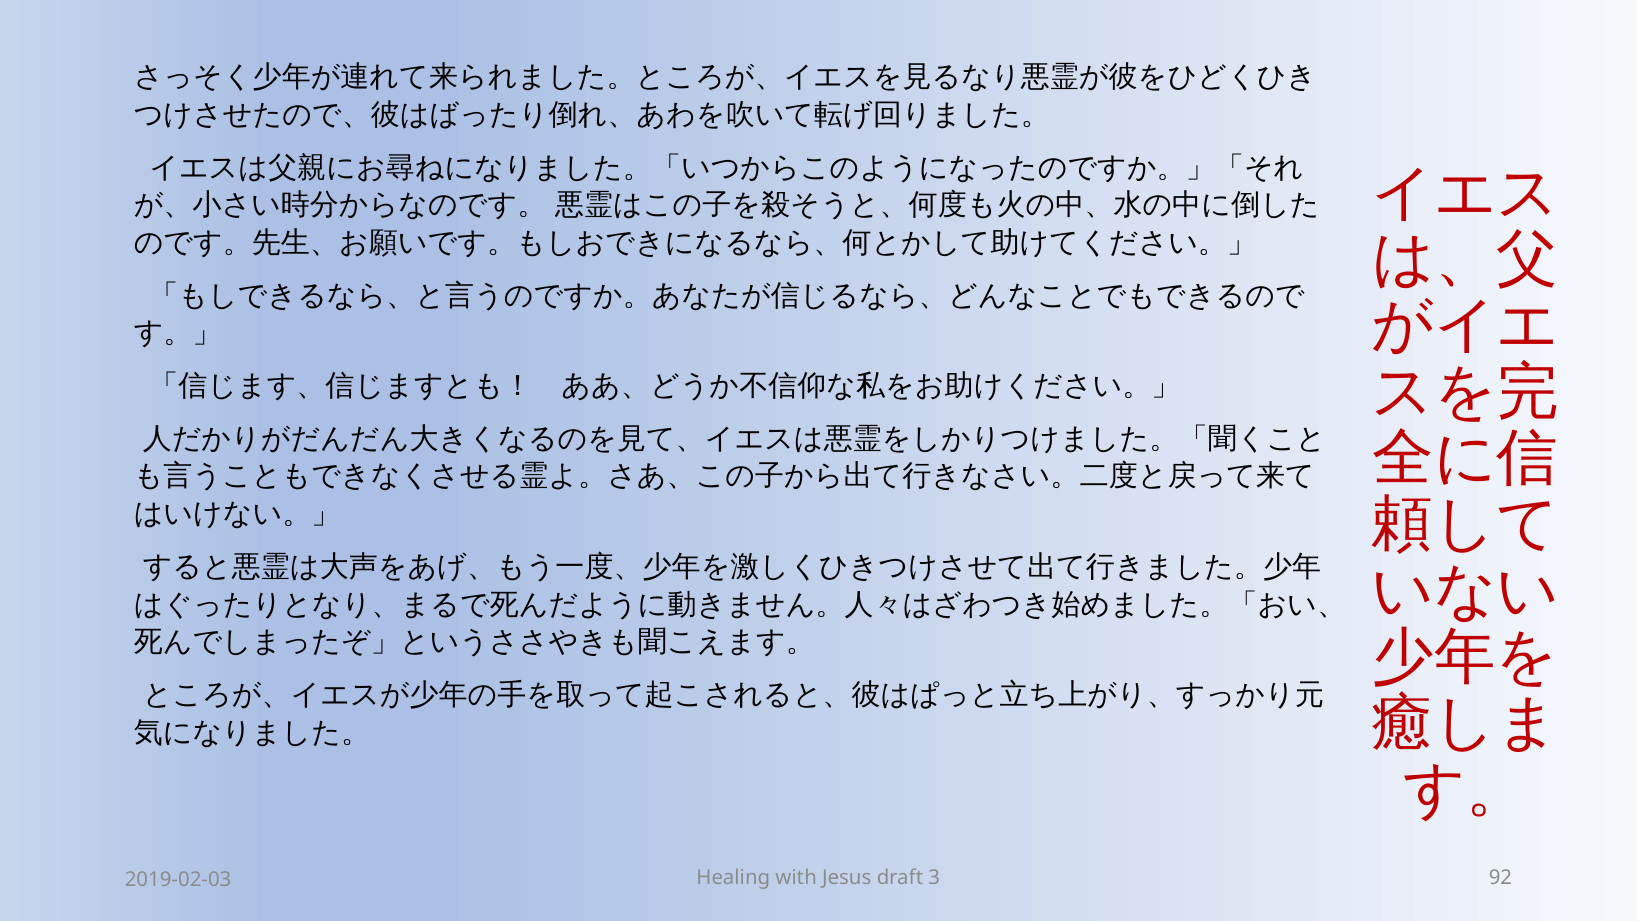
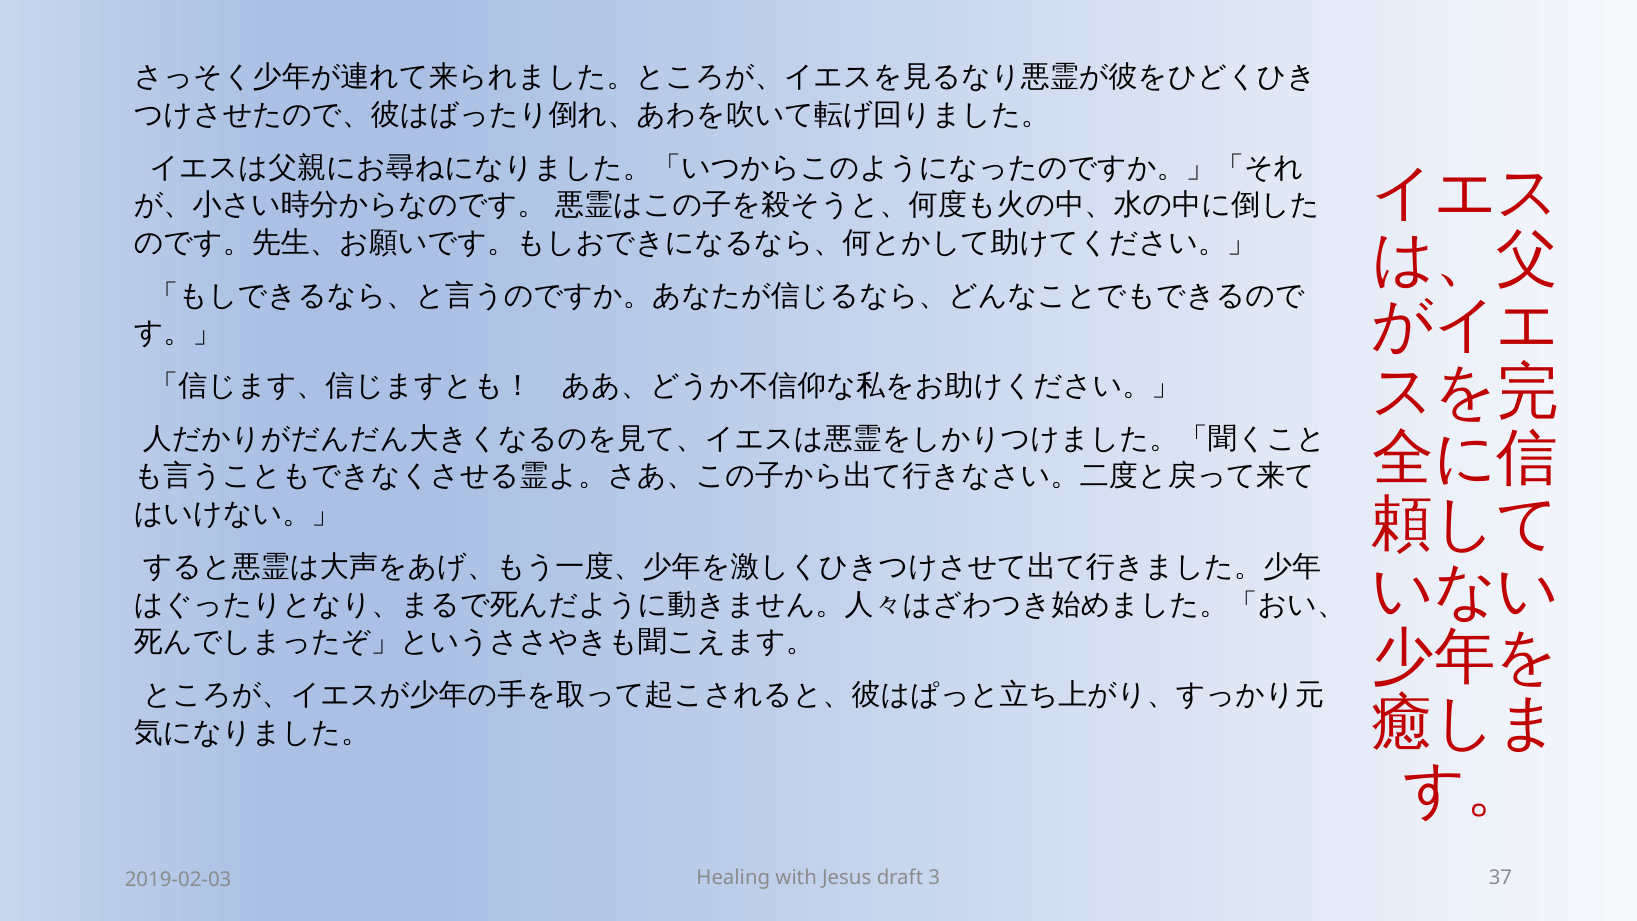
92: 92 -> 37
